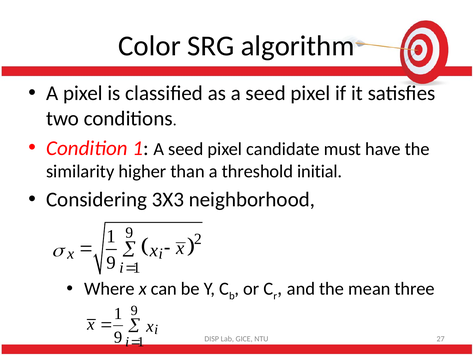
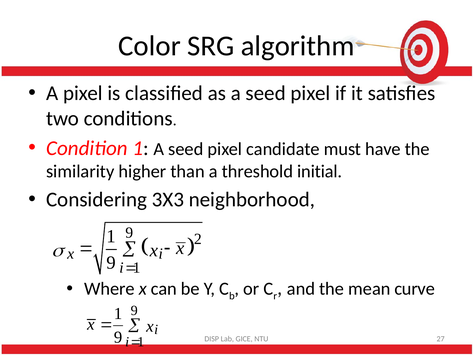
three: three -> curve
